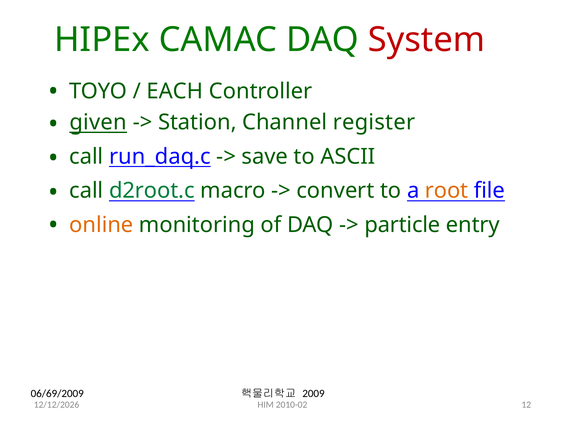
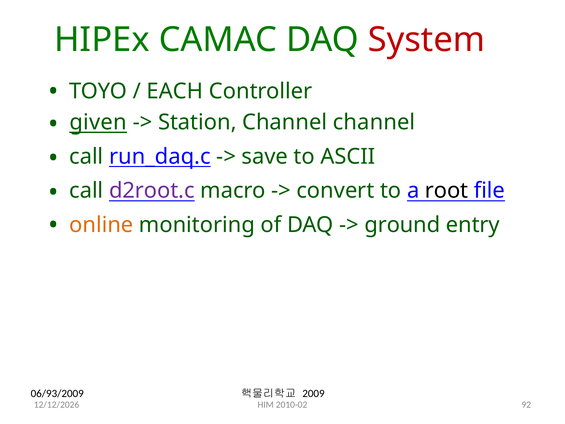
Channel register: register -> channel
d2root.c colour: green -> purple
root colour: orange -> black
particle: particle -> ground
06/69/2009: 06/69/2009 -> 06/93/2009
12: 12 -> 92
